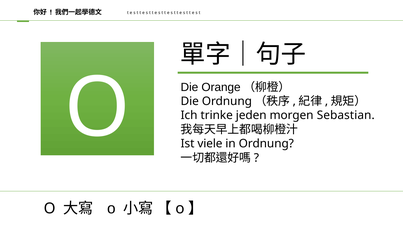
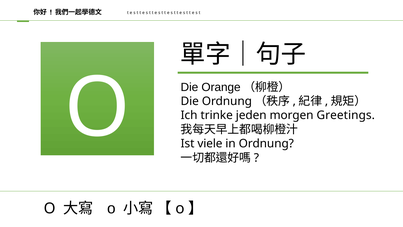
Sebastian: Sebastian -> Greetings
